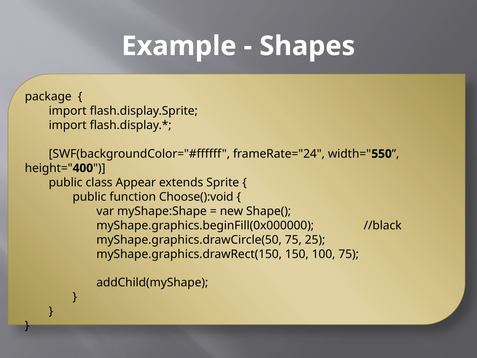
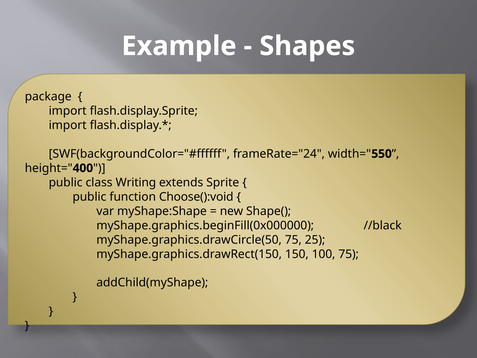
Appear: Appear -> Writing
